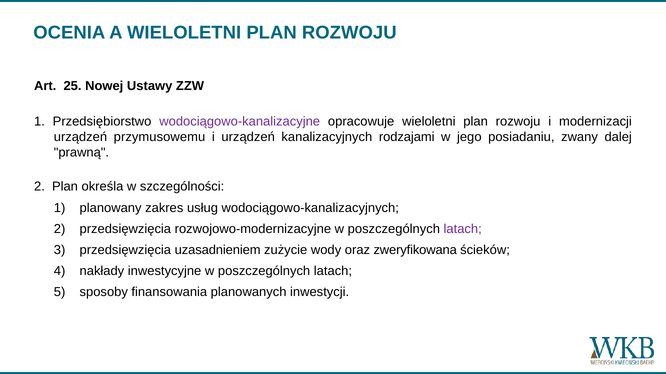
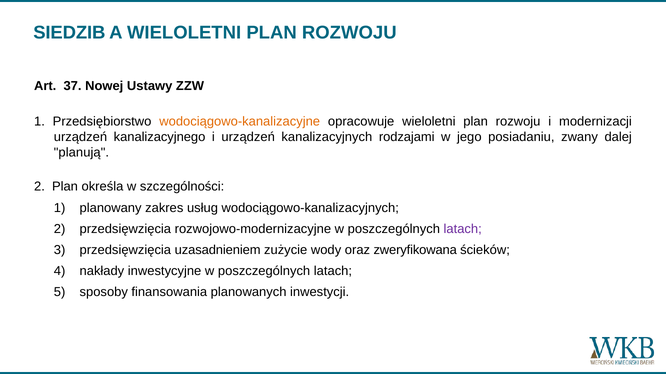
OCENIA: OCENIA -> SIEDZIB
25: 25 -> 37
wodociągowo-kanalizacyjne colour: purple -> orange
przymusowemu: przymusowemu -> kanalizacyjnego
prawną: prawną -> planują
